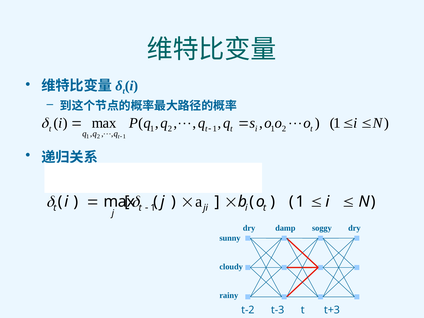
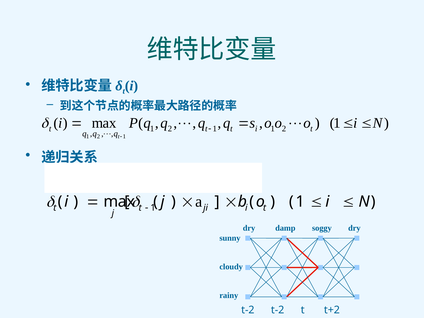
t-2 t-3: t-3 -> t-2
t+3: t+3 -> t+2
